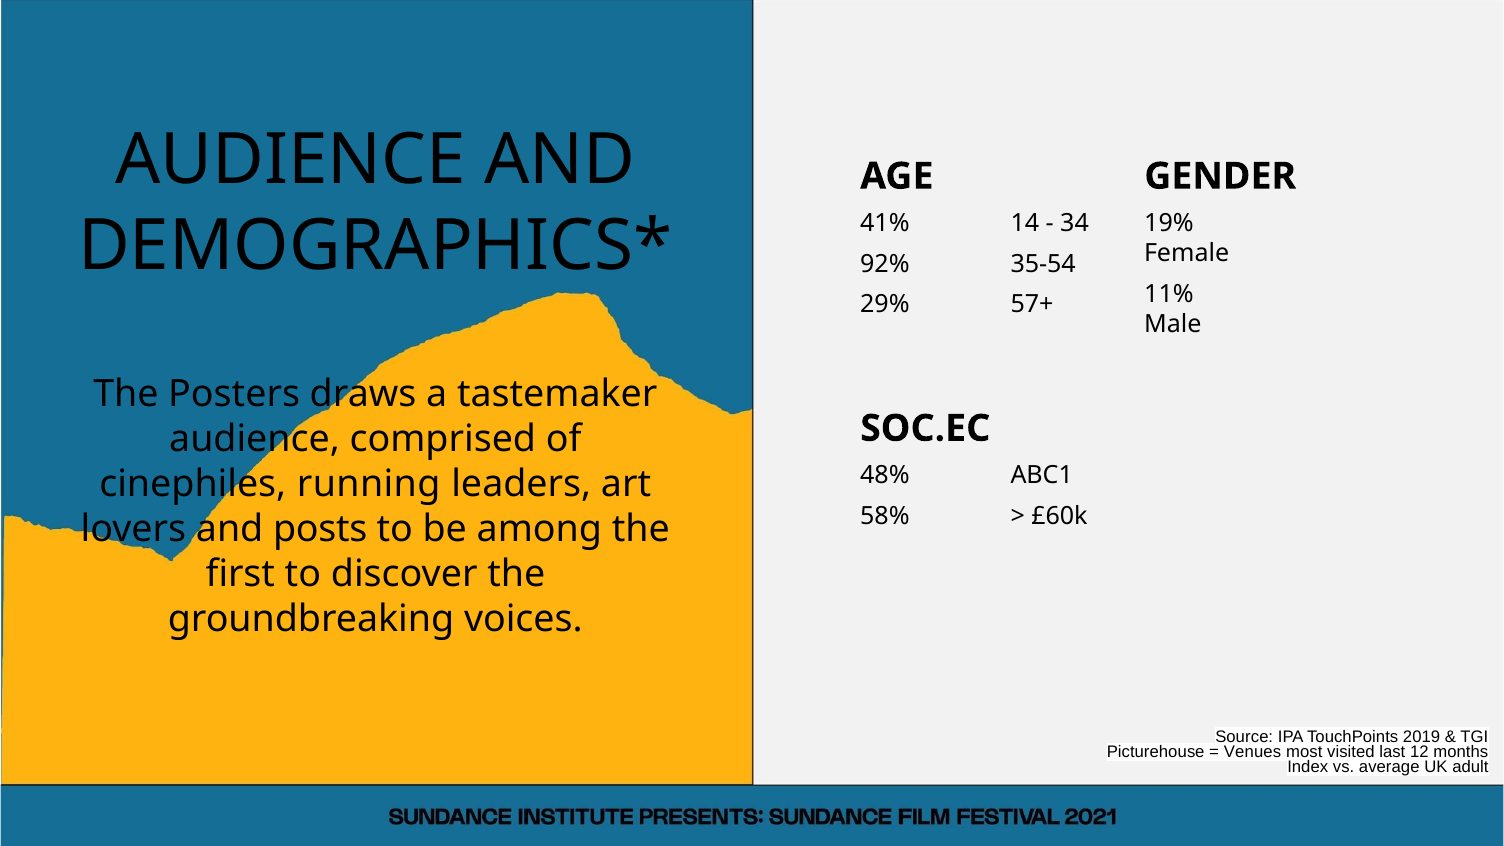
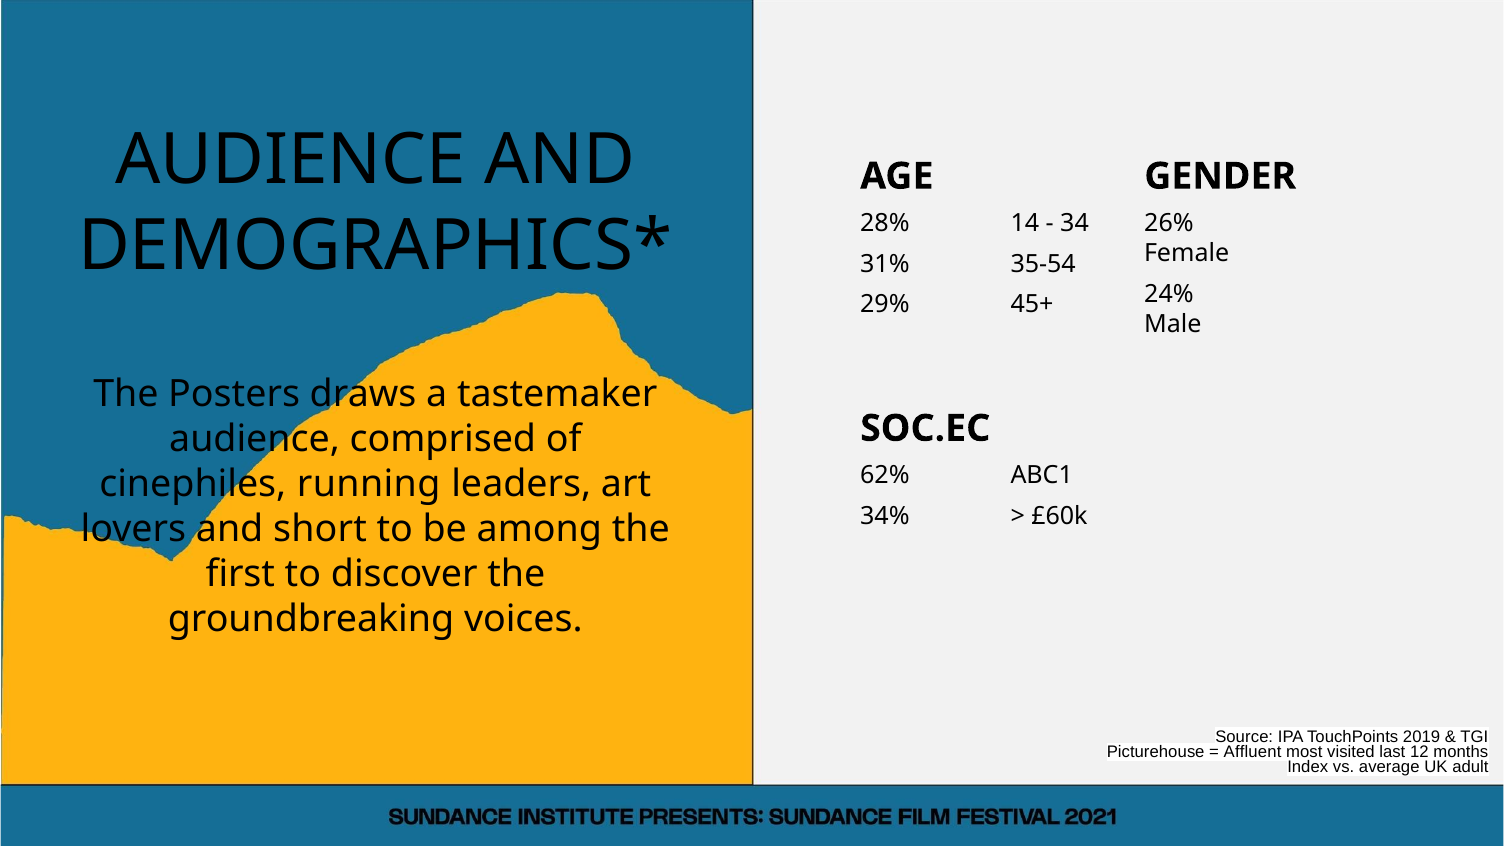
41%: 41% -> 28%
19%: 19% -> 26%
92%: 92% -> 31%
11%: 11% -> 24%
57+: 57+ -> 45+
48%: 48% -> 62%
58%: 58% -> 34%
posts: posts -> short
Venues: Venues -> Affluent
